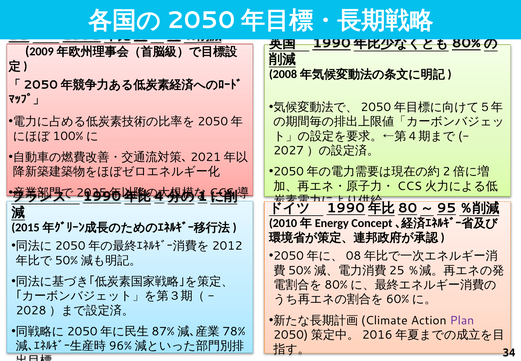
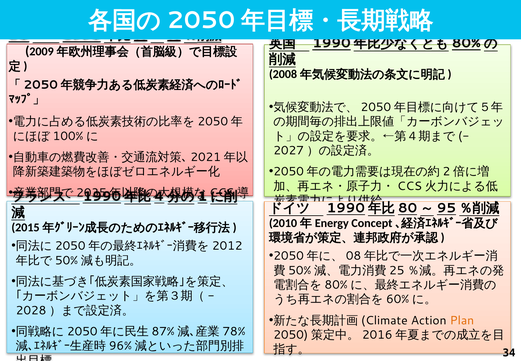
Plan colour: purple -> orange
